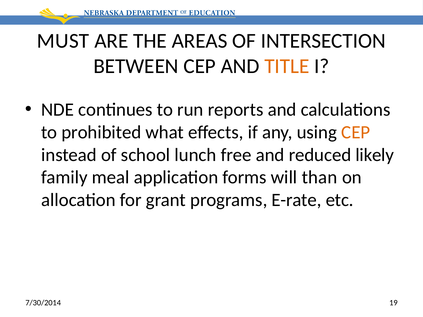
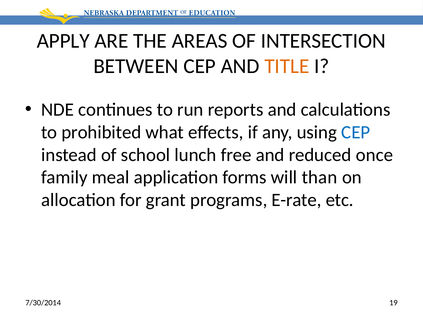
MUST: MUST -> APPLY
CEP at (356, 132) colour: orange -> blue
likely: likely -> once
